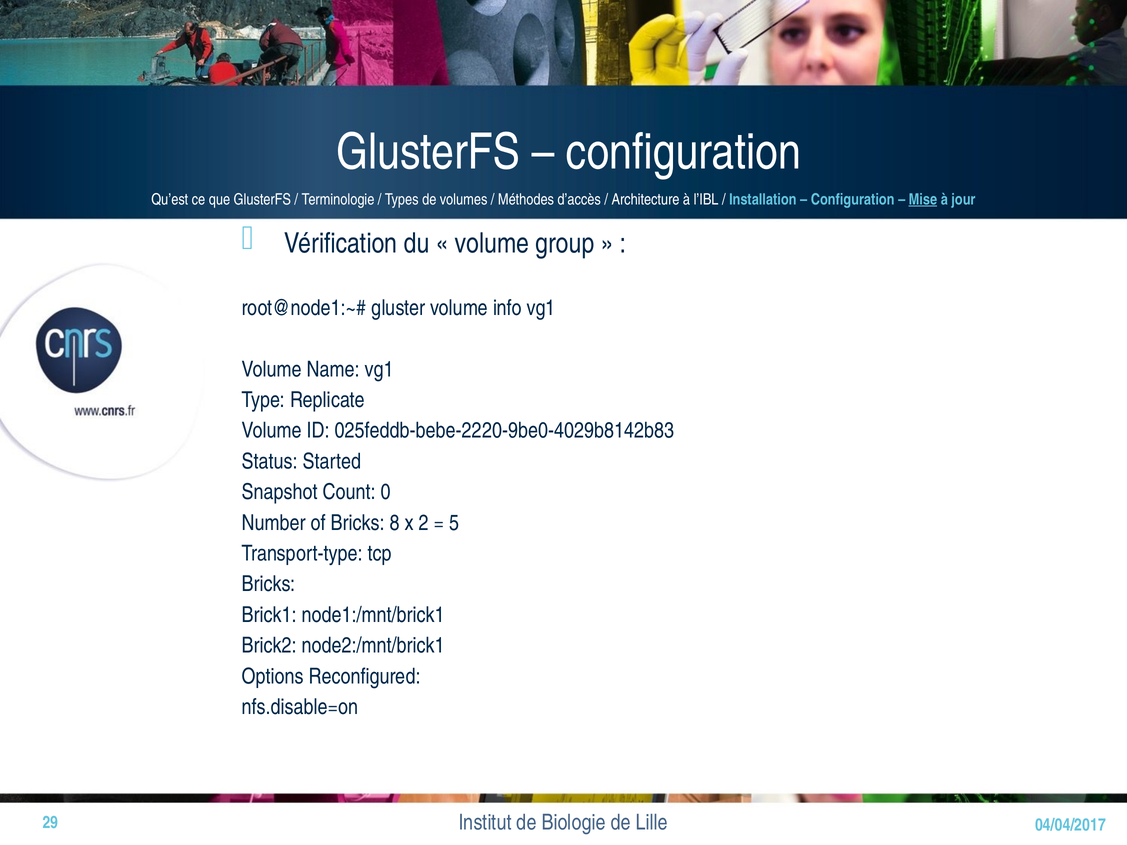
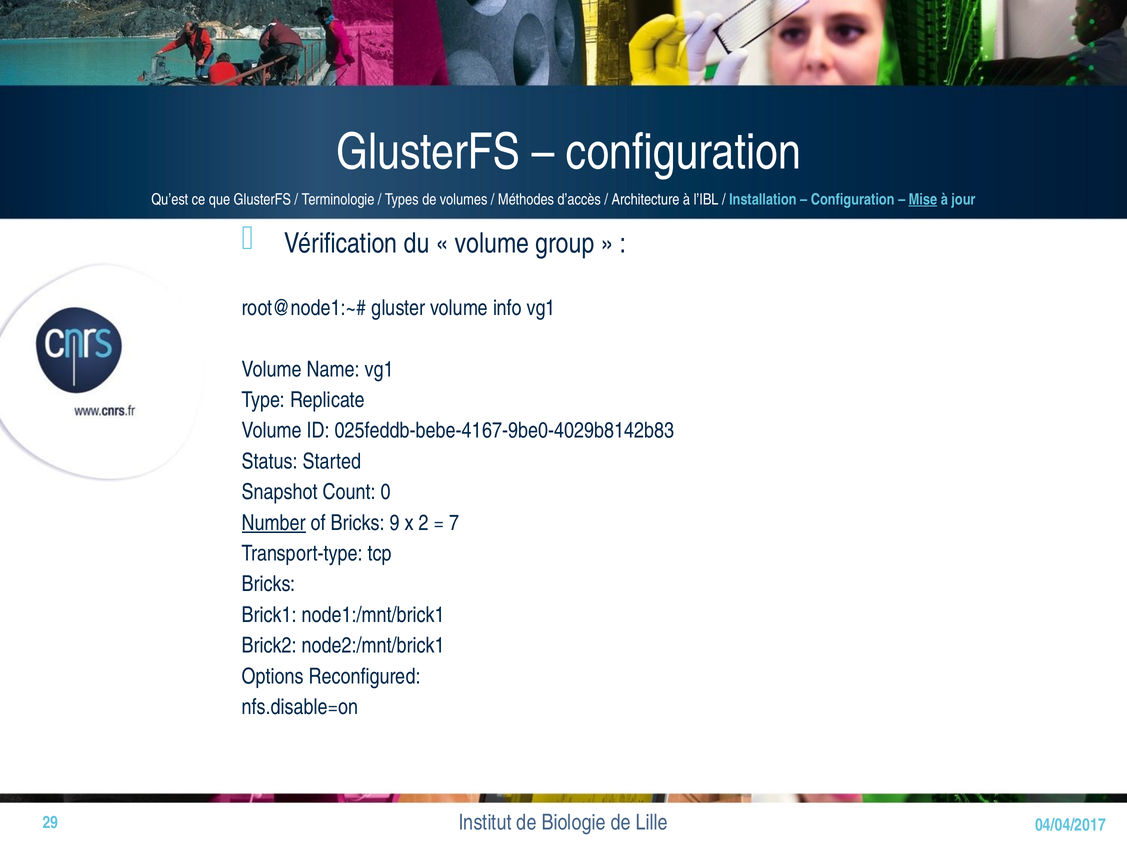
025feddb-bebe-2220-9be0-4029b8142b83: 025feddb-bebe-2220-9be0-4029b8142b83 -> 025feddb-bebe-4167-9be0-4029b8142b83
Number underline: none -> present
8: 8 -> 9
5: 5 -> 7
